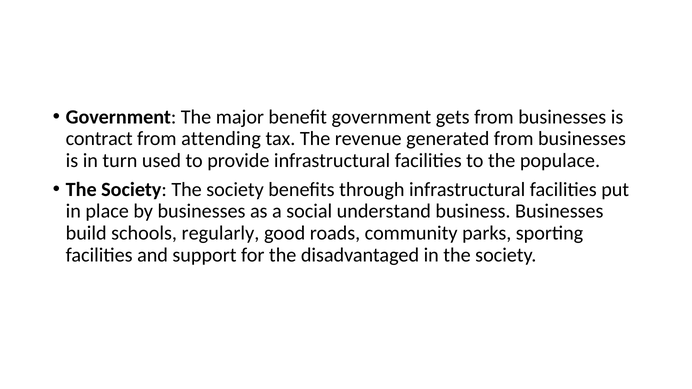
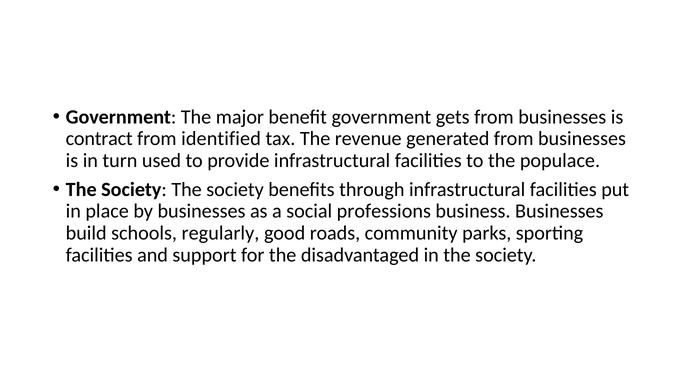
attending: attending -> identified
understand: understand -> professions
